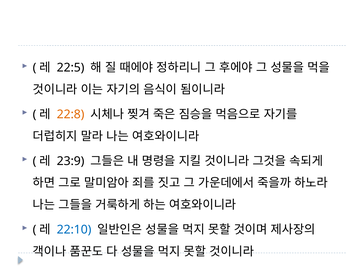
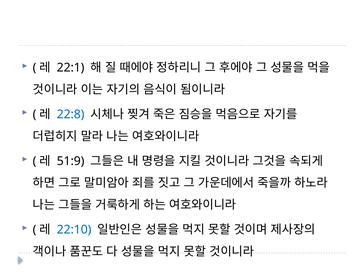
22:5: 22:5 -> 22:1
22:8 colour: orange -> blue
23:9: 23:9 -> 51:9
